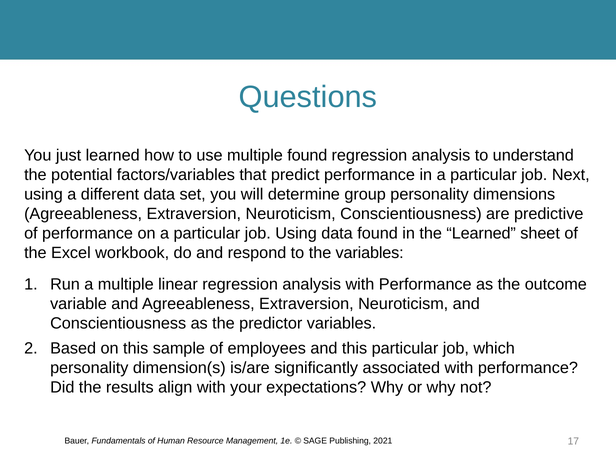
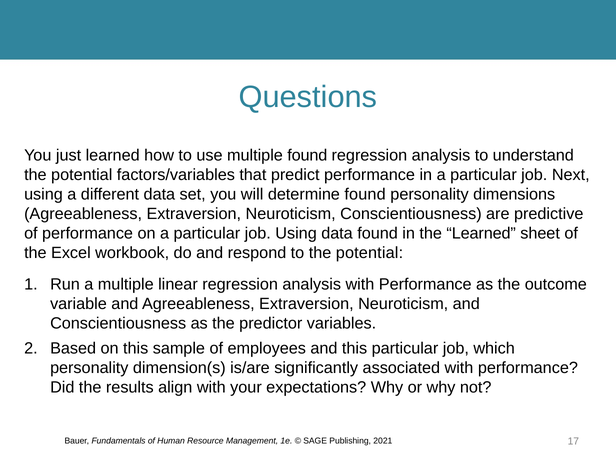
determine group: group -> found
to the variables: variables -> potential
